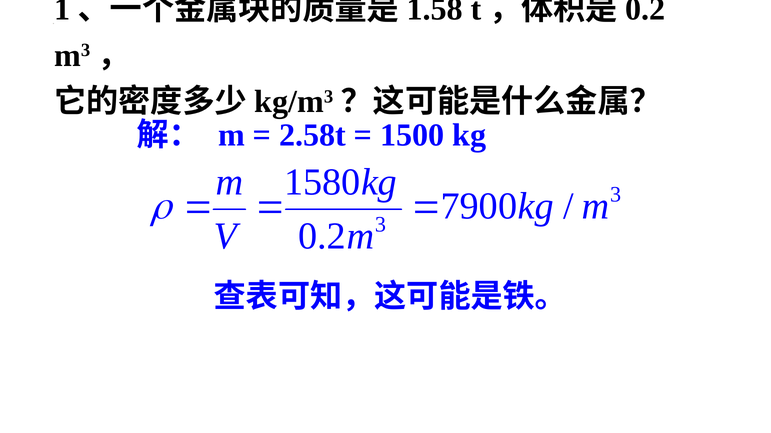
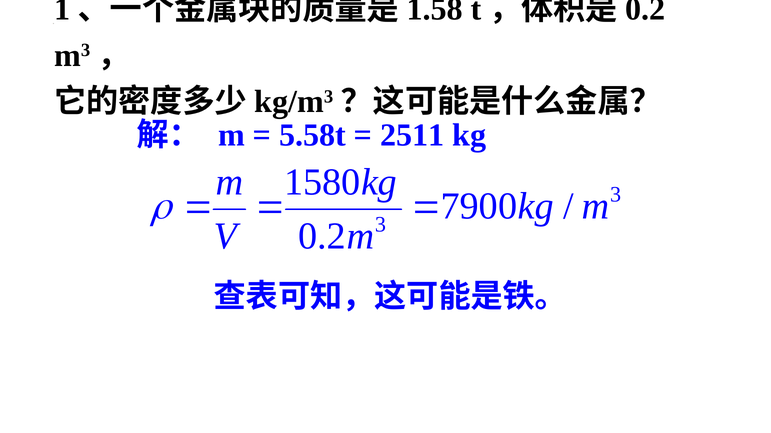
2.58t: 2.58t -> 5.58t
1500: 1500 -> 2511
